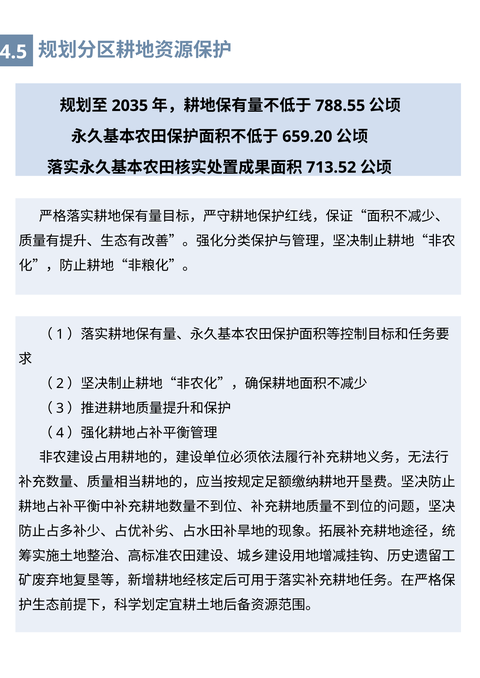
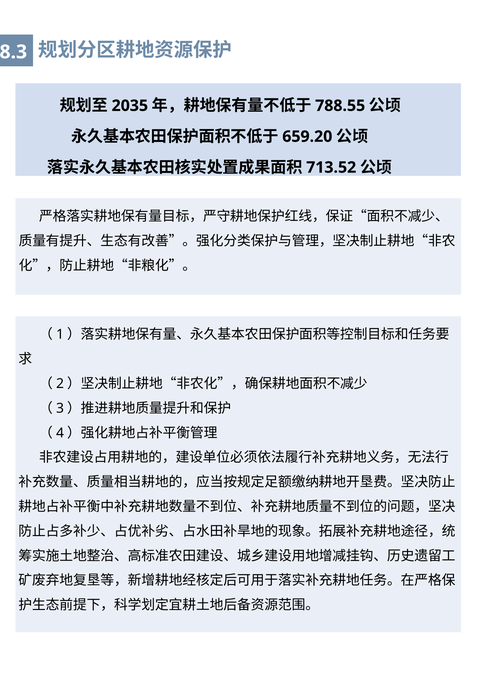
4.5: 4.5 -> 8.3
